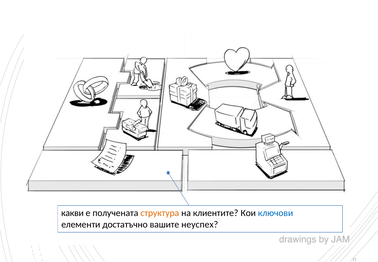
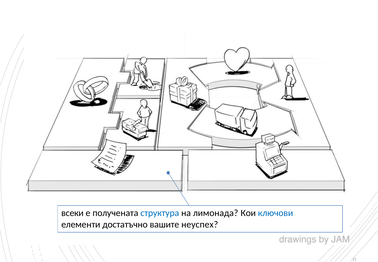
какви: какви -> всеки
структура at (160, 213) colour: orange -> blue
клиентите: клиентите -> лимонада
